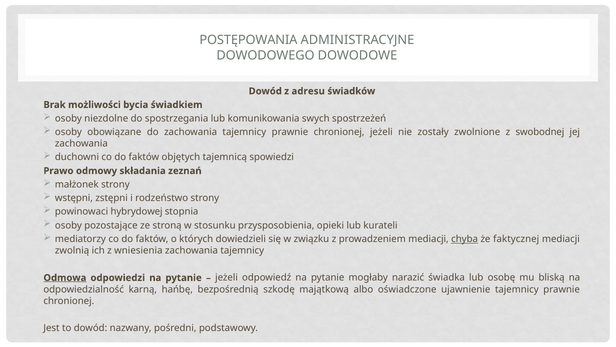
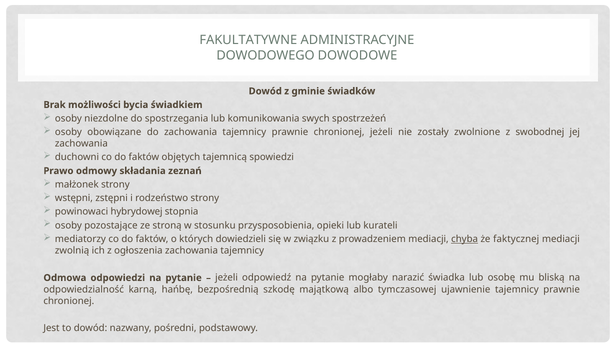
POSTĘPOWANIA: POSTĘPOWANIA -> FAKULTATYWNE
adresu: adresu -> gminie
wniesienia: wniesienia -> ogłoszenia
Odmowa underline: present -> none
oświadczone: oświadczone -> tymczasowej
